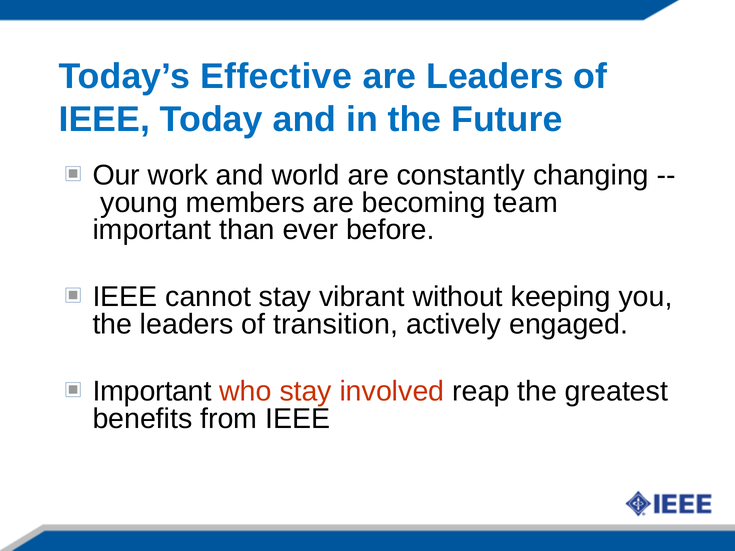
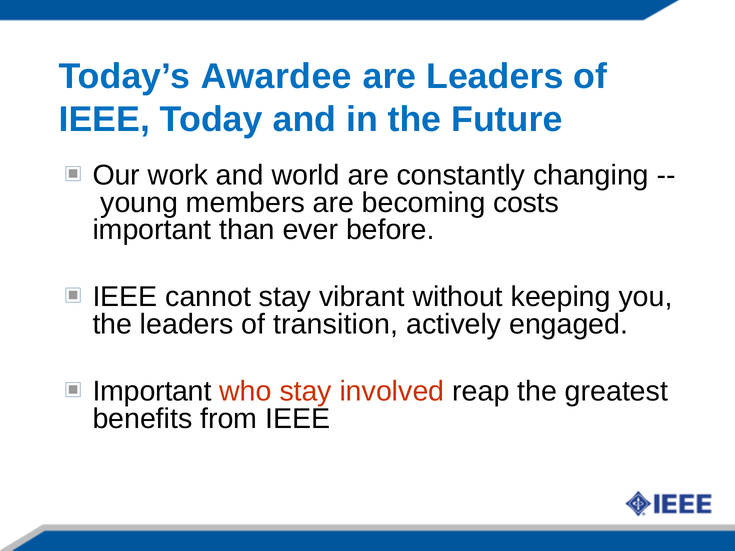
Effective: Effective -> Awardee
team: team -> costs
